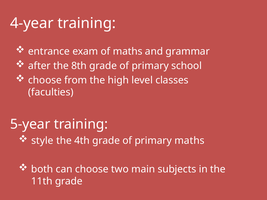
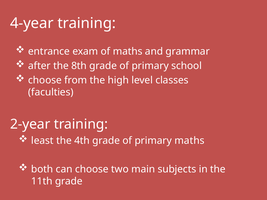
5-year: 5-year -> 2-year
style: style -> least
